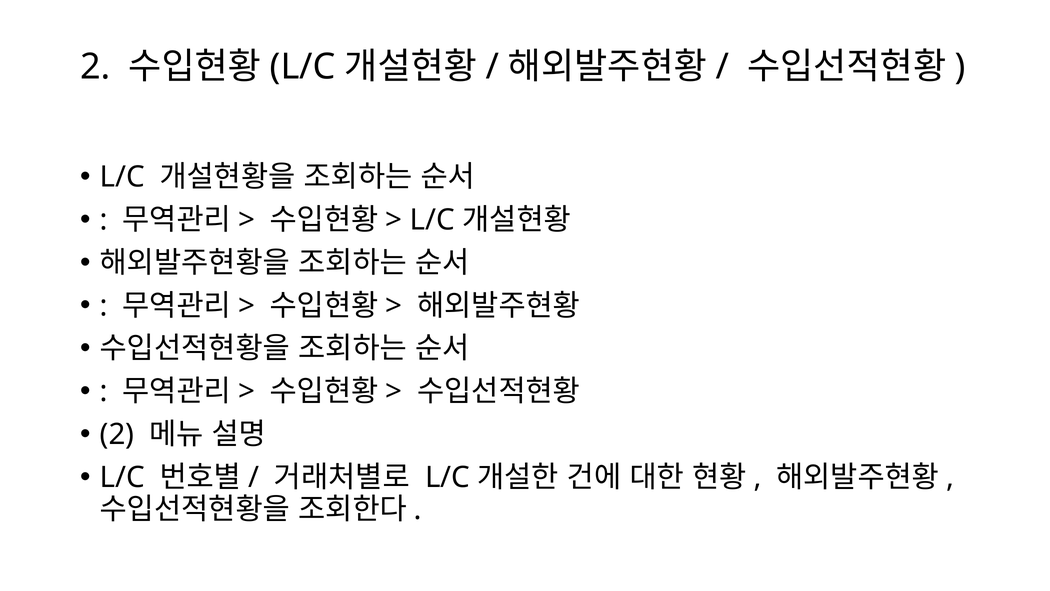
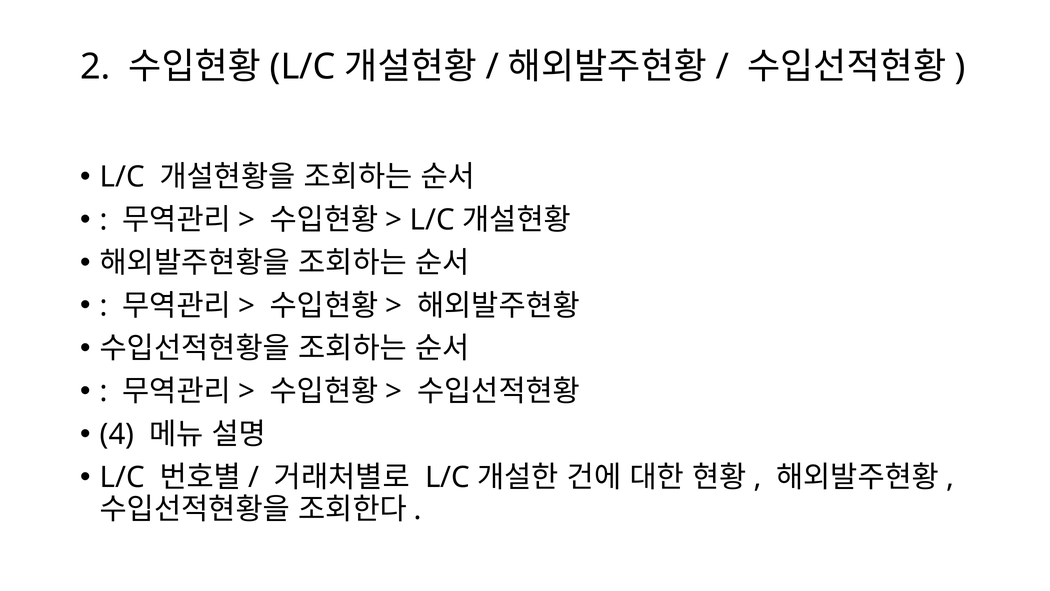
2 at (117, 434): 2 -> 4
